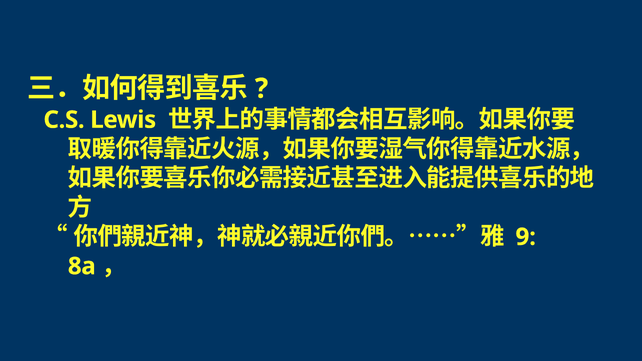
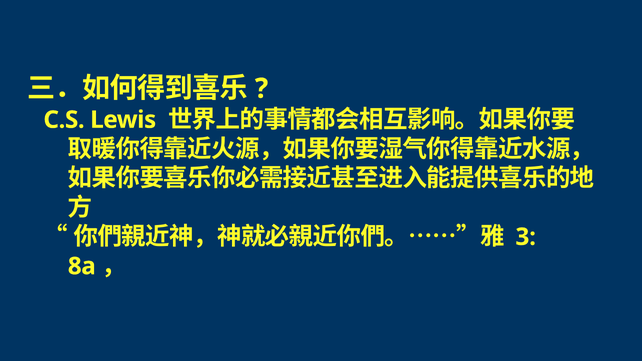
9: 9 -> 3
